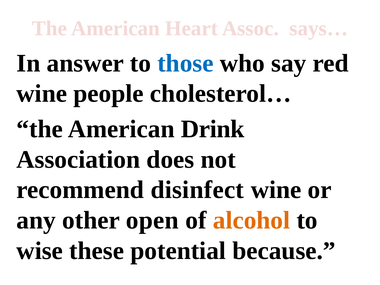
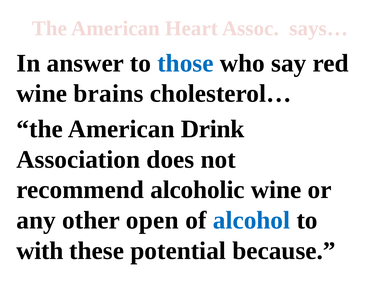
people: people -> brains
disinfect: disinfect -> alcoholic
alcohol colour: orange -> blue
wise: wise -> with
